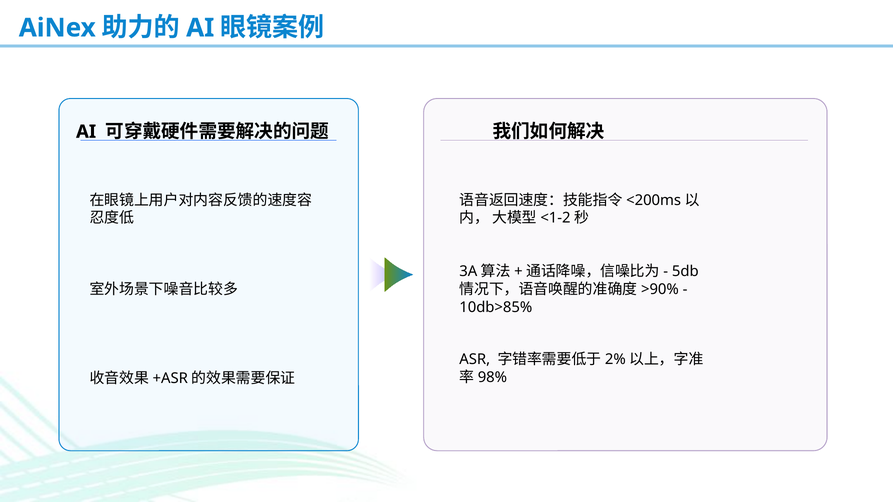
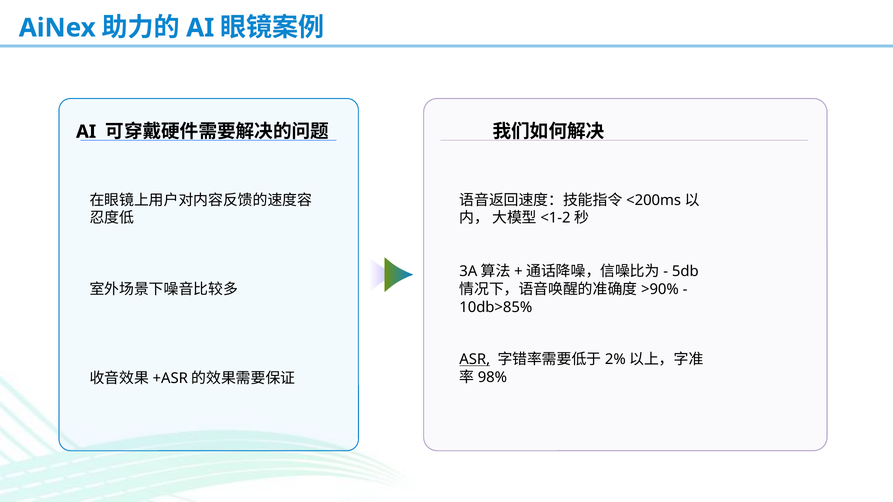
ASR underline: none -> present
